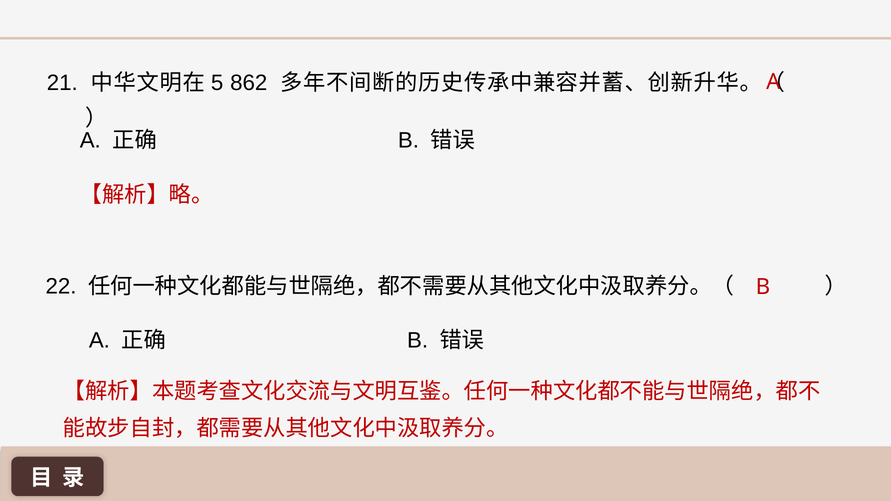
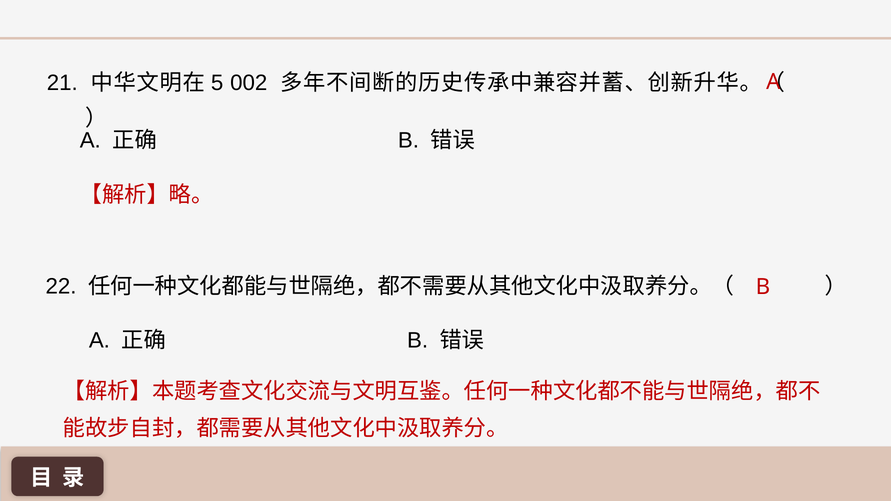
862: 862 -> 002
